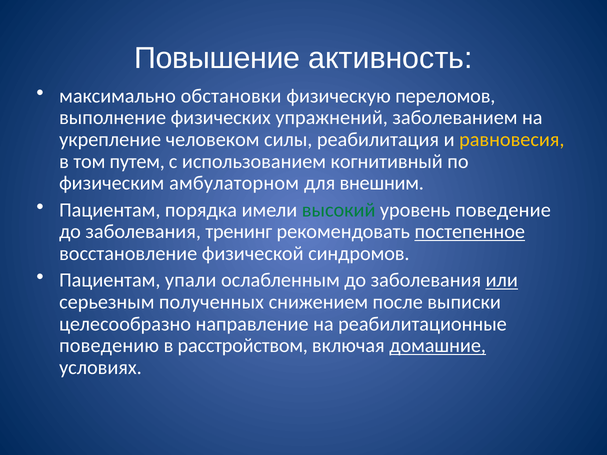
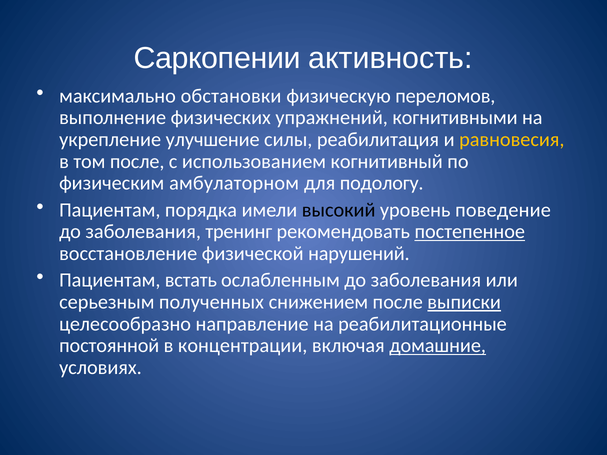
Повышение: Повышение -> Саркопении
заболеванием: заболеванием -> когнитивными
человеком: человеком -> улучшение
том путем: путем -> после
внешним: внешним -> подологу
высокий colour: green -> black
синдромов: синдромов -> нарушений
упали: упали -> встать
или underline: present -> none
выписки underline: none -> present
поведению: поведению -> постоянной
расстройством: расстройством -> концентрации
